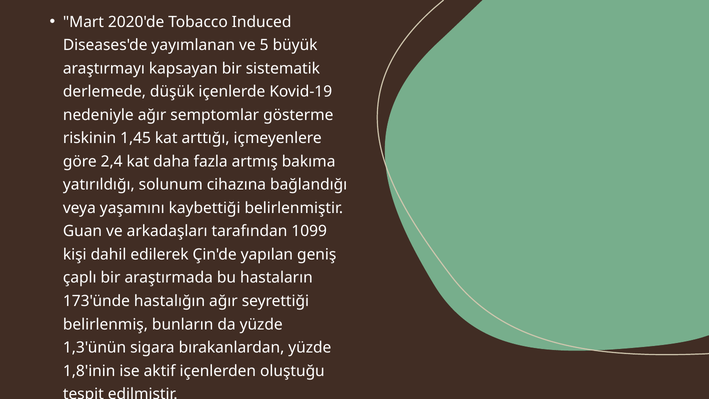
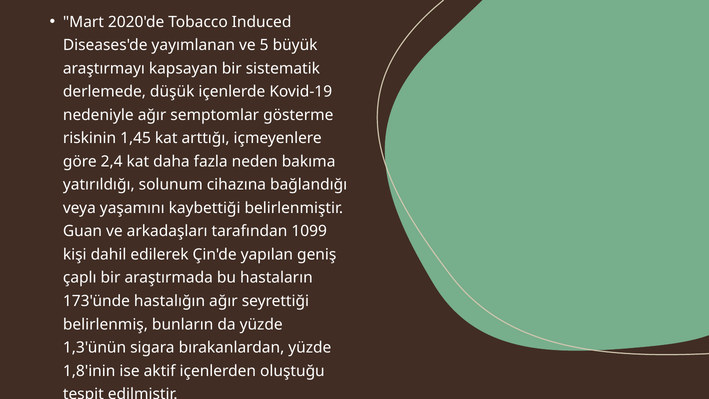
artmış: artmış -> neden
